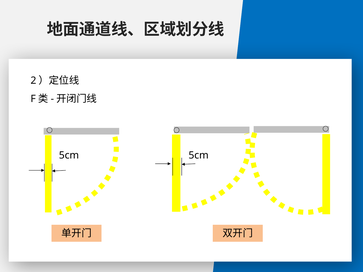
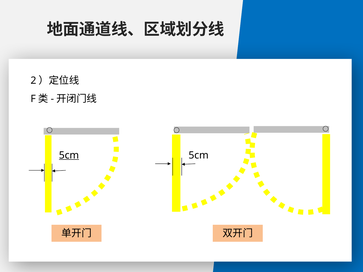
5cm at (69, 155) underline: none -> present
